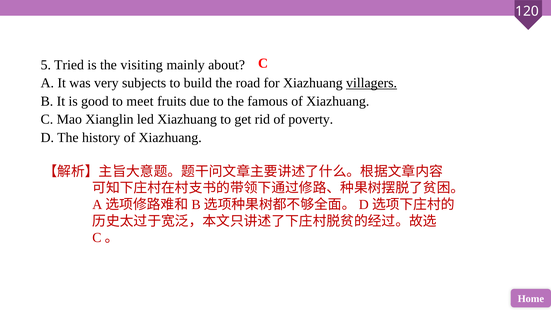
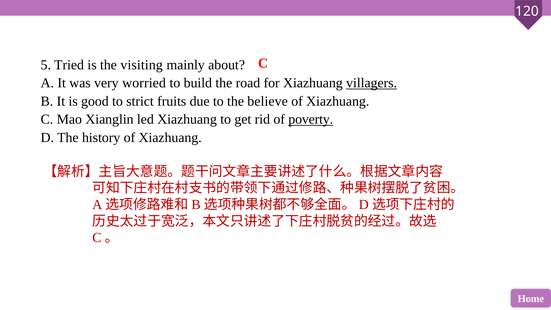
subjects: subjects -> worried
meet: meet -> strict
famous: famous -> believe
poverty underline: none -> present
